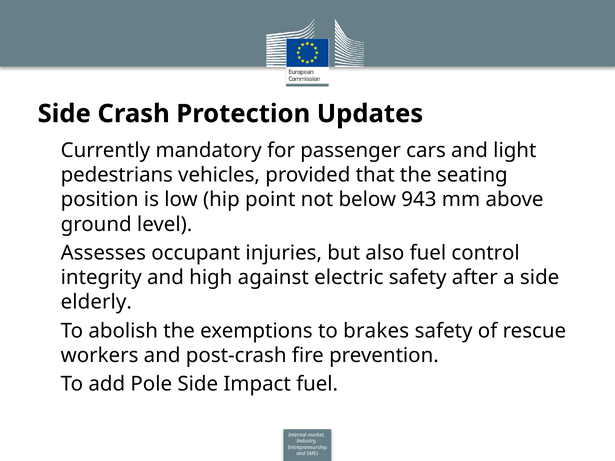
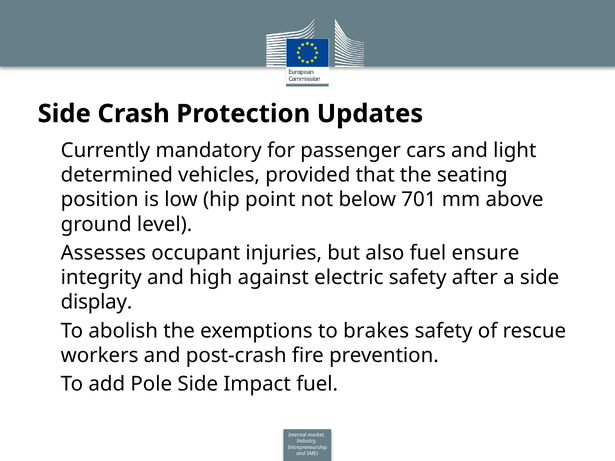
pedestrians: pedestrians -> determined
943: 943 -> 701
control: control -> ensure
elderly: elderly -> display
